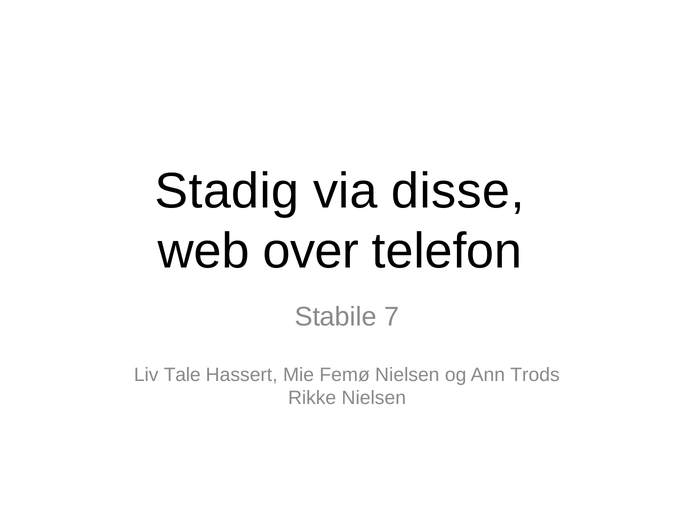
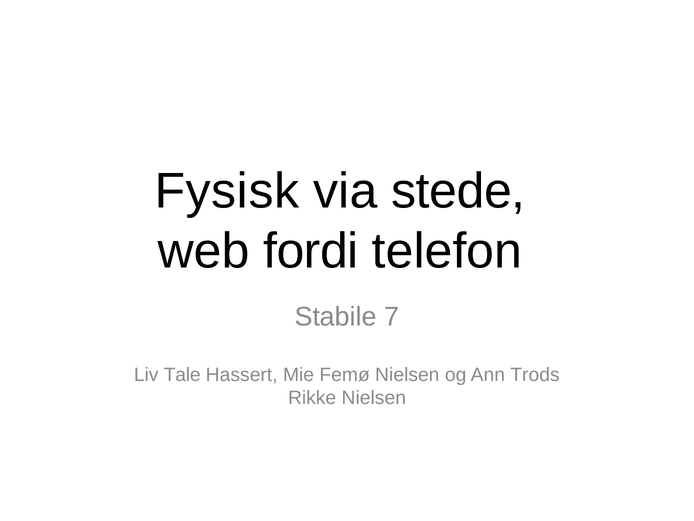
Stadig: Stadig -> Fysisk
disse: disse -> stede
over: over -> fordi
